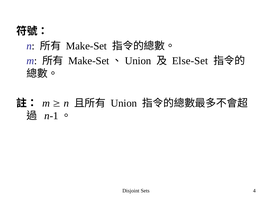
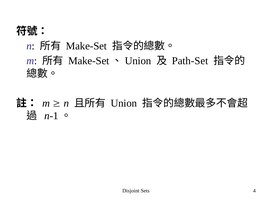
Else-Set: Else-Set -> Path-Set
